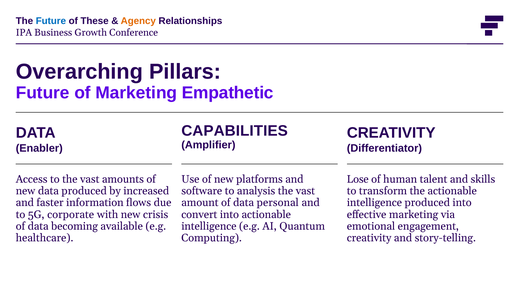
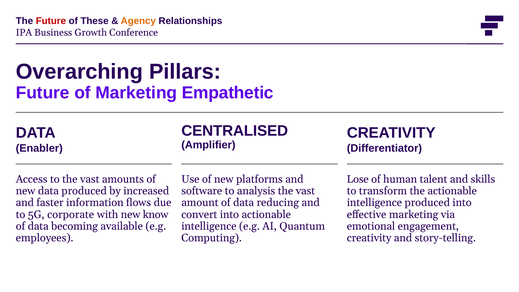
Future at (51, 21) colour: blue -> red
CAPABILITIES: CAPABILITIES -> CENTRALISED
personal: personal -> reducing
crisis: crisis -> know
healthcare: healthcare -> employees
